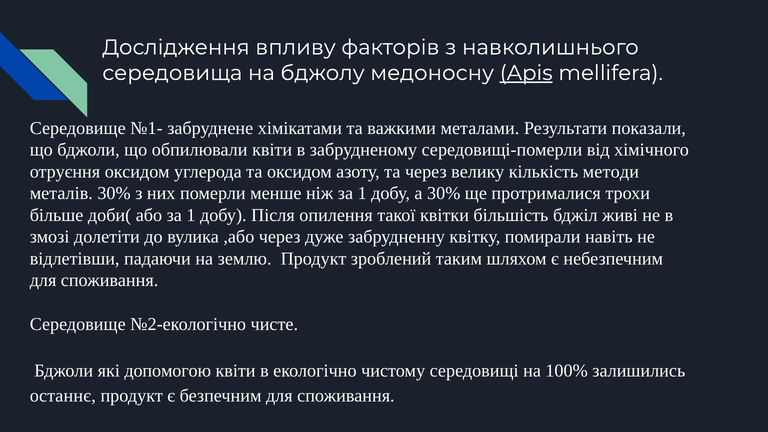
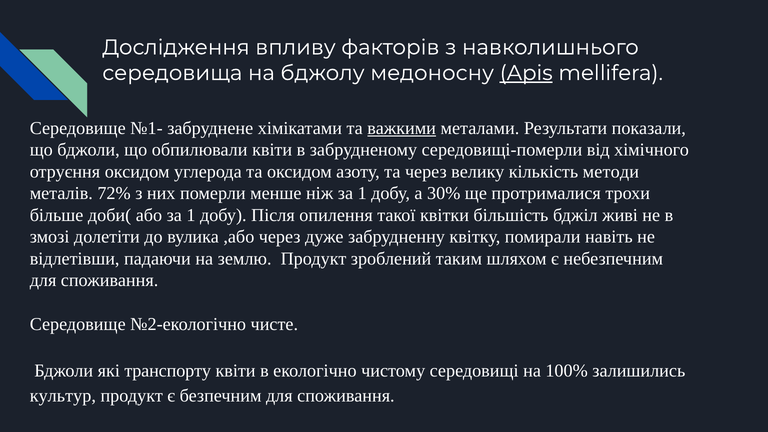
важкими underline: none -> present
металів 30%: 30% -> 72%
допомогою: допомогою -> транспорту
останнє: останнє -> культур
